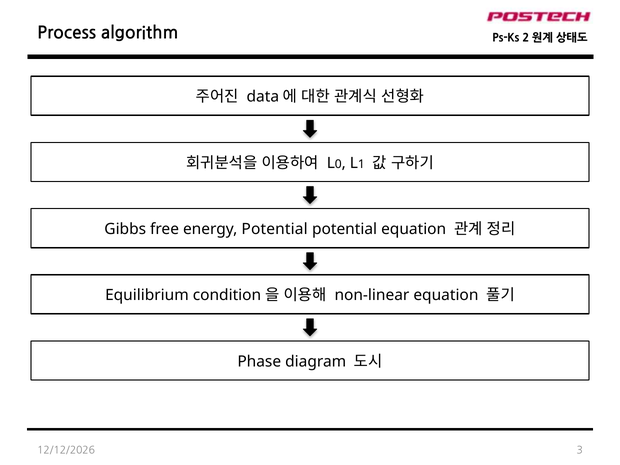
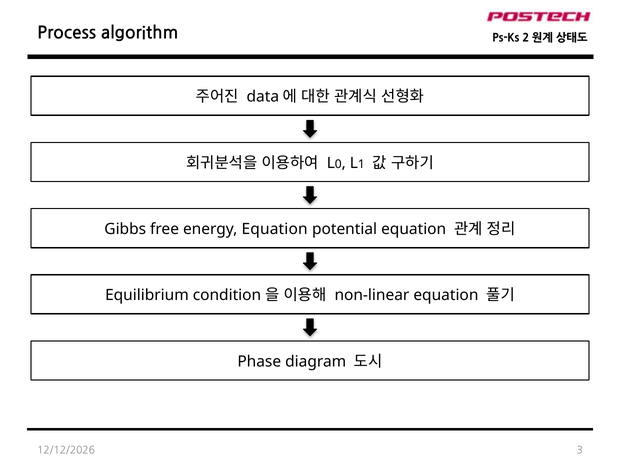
energy Potential: Potential -> Equation
